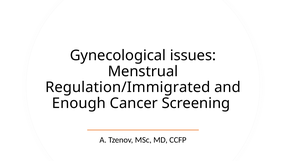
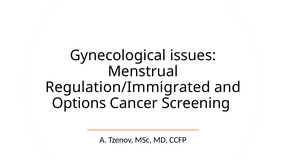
Enough: Enough -> Options
